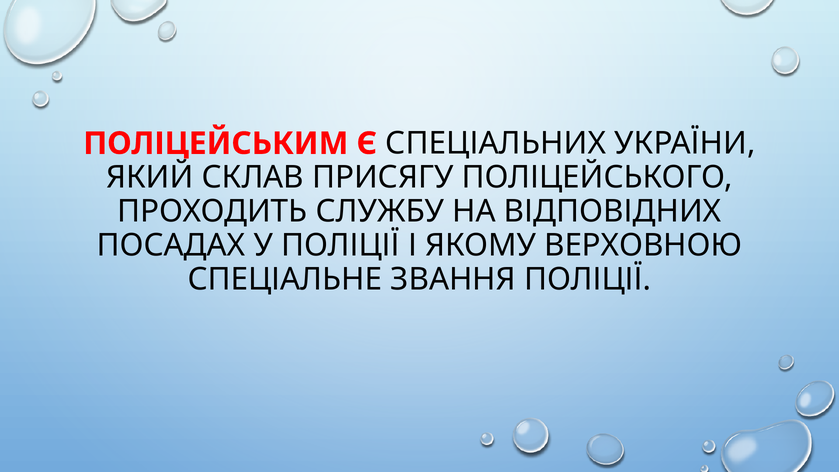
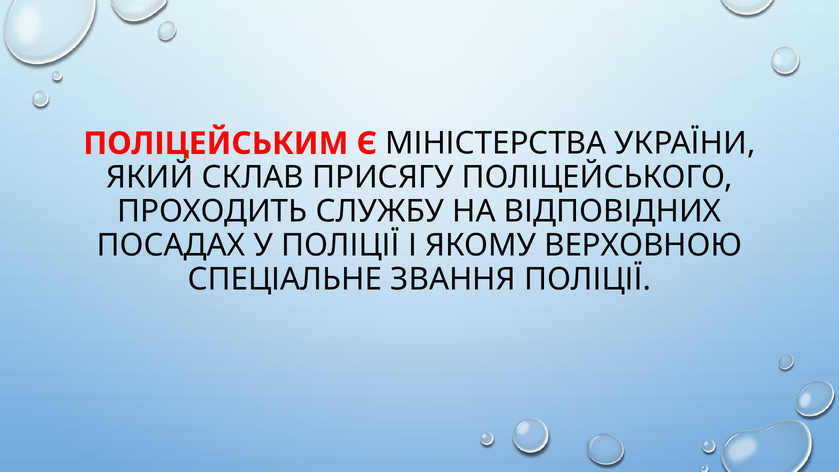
СПЕЦІАЛЬНИХ: СПЕЦІАЛЬНИХ -> МІНІСТЕРСТВА
